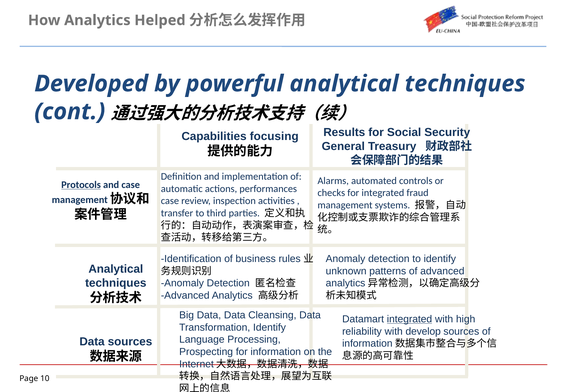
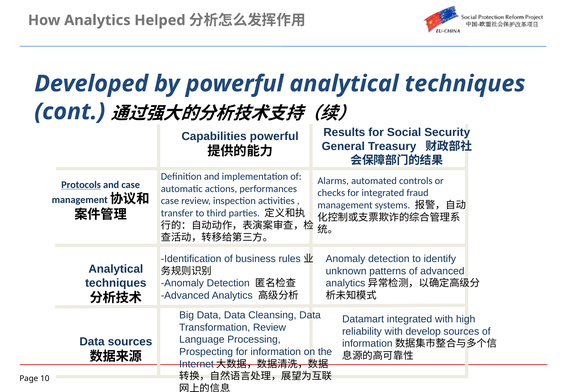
Capabilities focusing: focusing -> powerful
integrated at (410, 320) underline: present -> none
Transformation Identify: Identify -> Review
